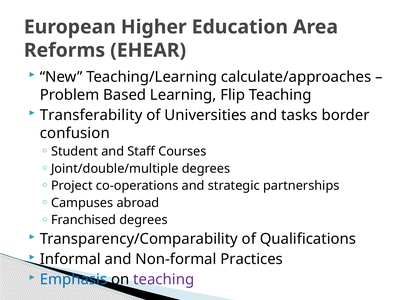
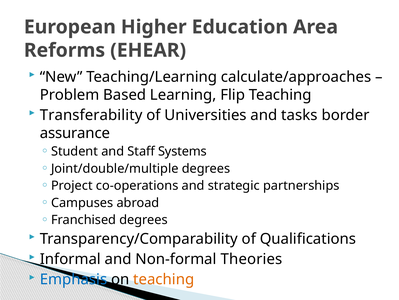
confusion: confusion -> assurance
Courses: Courses -> Systems
Practices: Practices -> Theories
teaching at (164, 279) colour: purple -> orange
